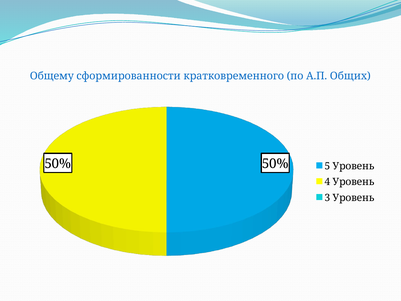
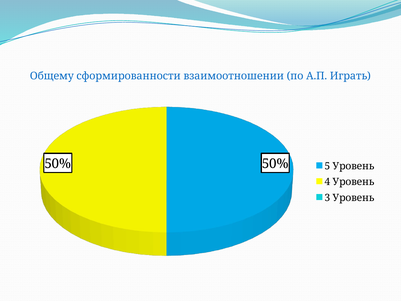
кратковременного: кратковременного -> взаимоотношении
Общих: Общих -> Играть
